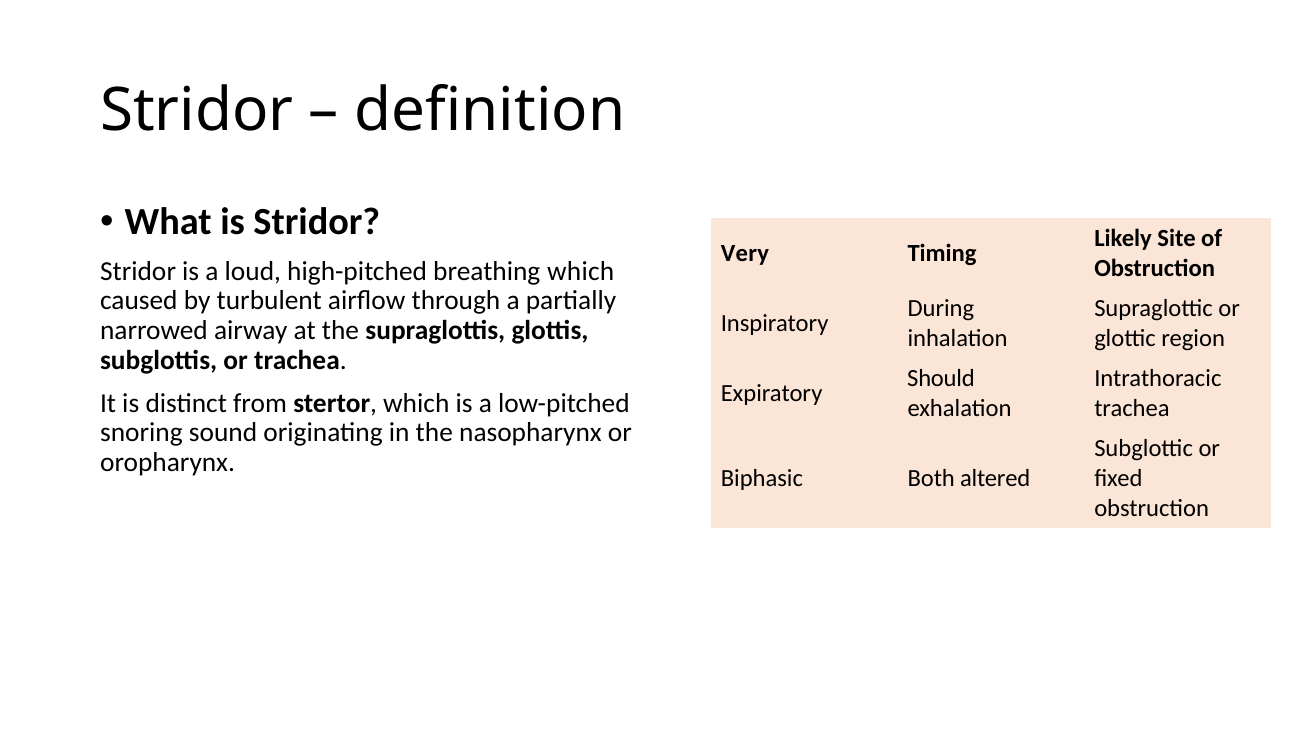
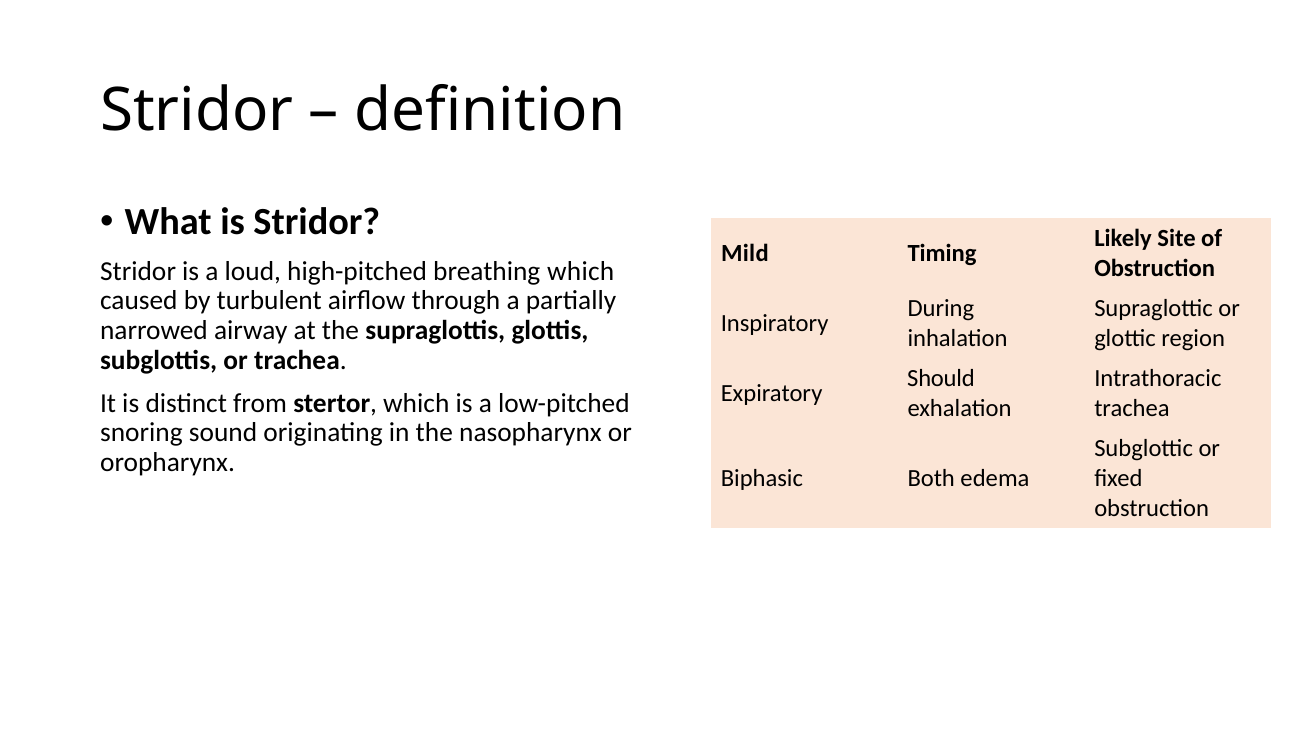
Very: Very -> Mild
altered: altered -> edema
